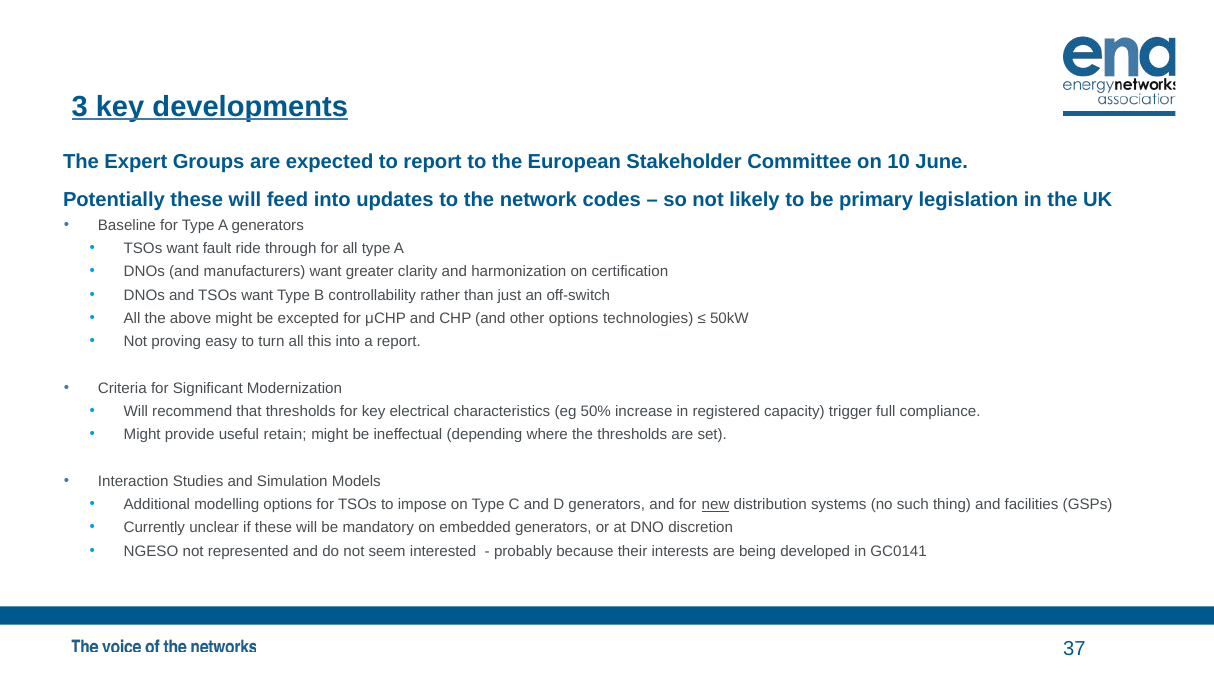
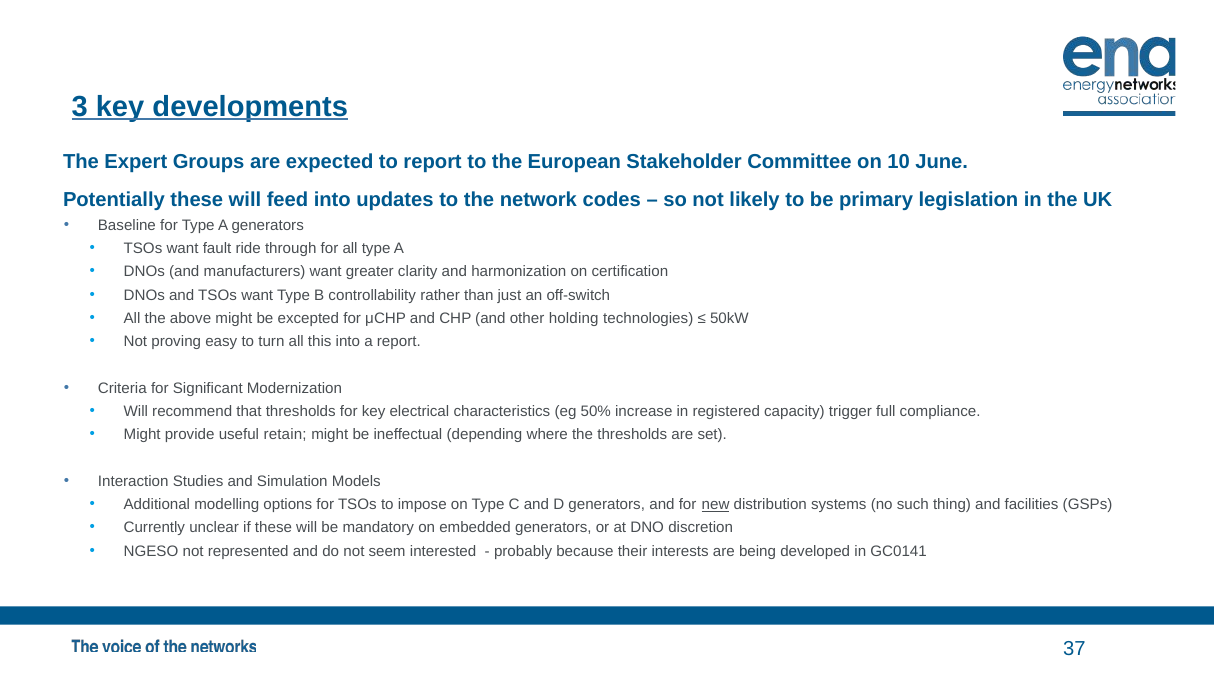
other options: options -> holding
